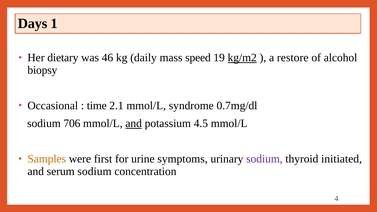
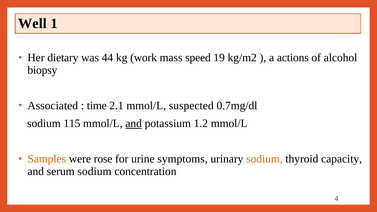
Days: Days -> Well
46: 46 -> 44
daily: daily -> work
kg/m2 underline: present -> none
restore: restore -> actions
Occasional: Occasional -> Associated
syndrome: syndrome -> suspected
706: 706 -> 115
4.5: 4.5 -> 1.2
first: first -> rose
sodium at (264, 159) colour: purple -> orange
initiated: initiated -> capacity
